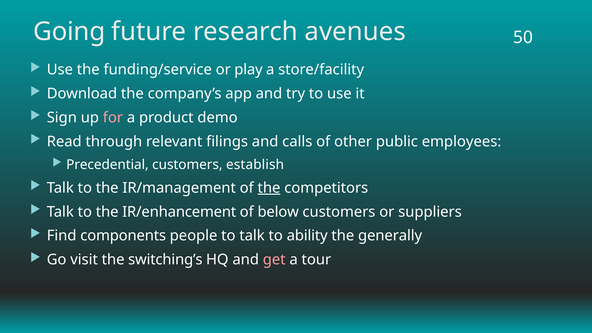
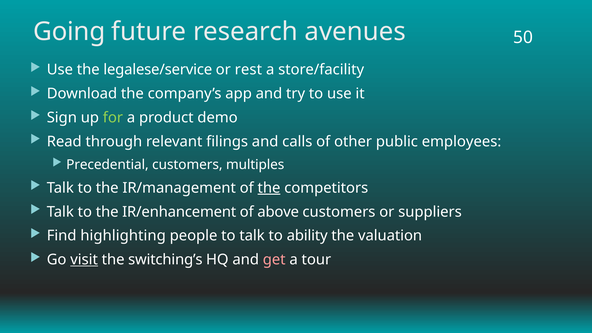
funding/service: funding/service -> legalese/service
play: play -> rest
for colour: pink -> light green
establish: establish -> multiples
below: below -> above
components: components -> highlighting
generally: generally -> valuation
visit underline: none -> present
